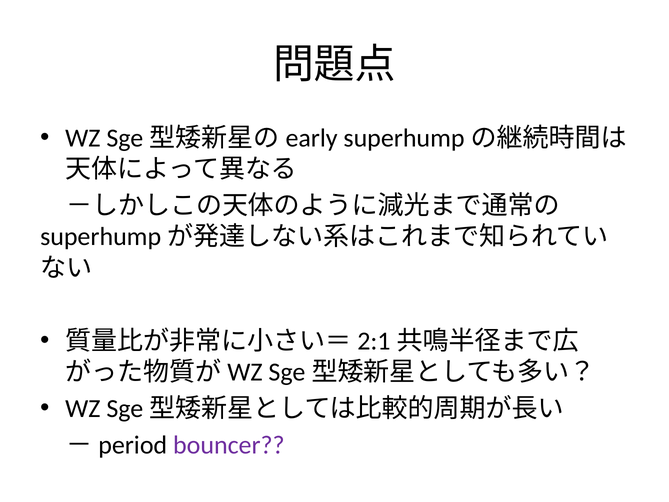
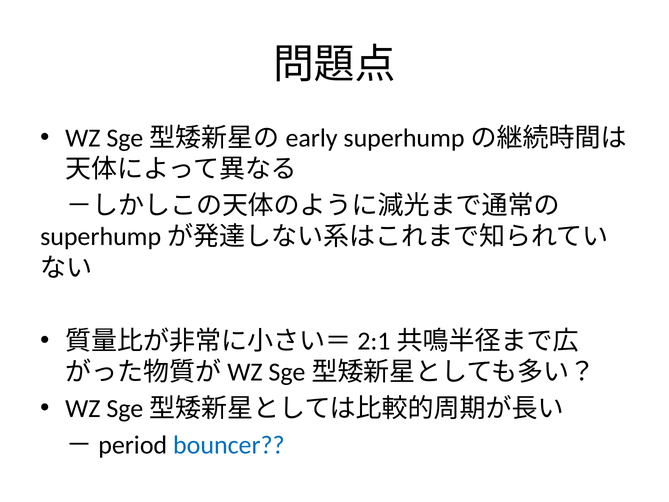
bouncer colour: purple -> blue
